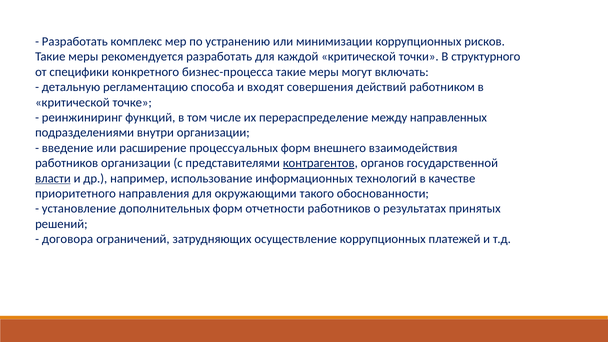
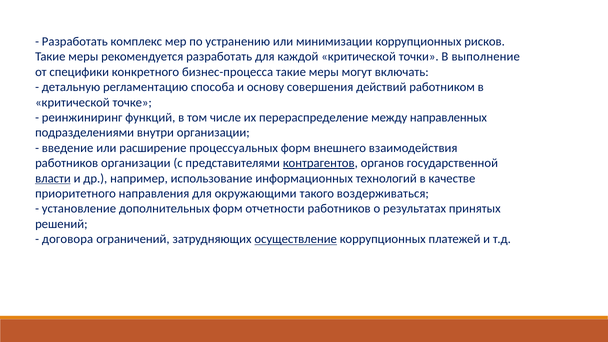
структурного: структурного -> выполнение
входят: входят -> основу
обоснованности: обоснованности -> воздерживаться
осуществление underline: none -> present
